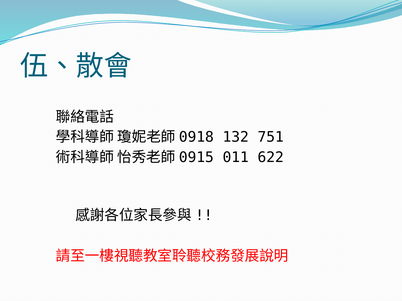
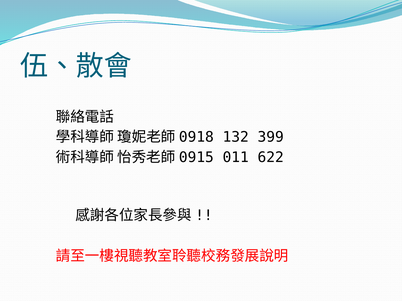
751: 751 -> 399
